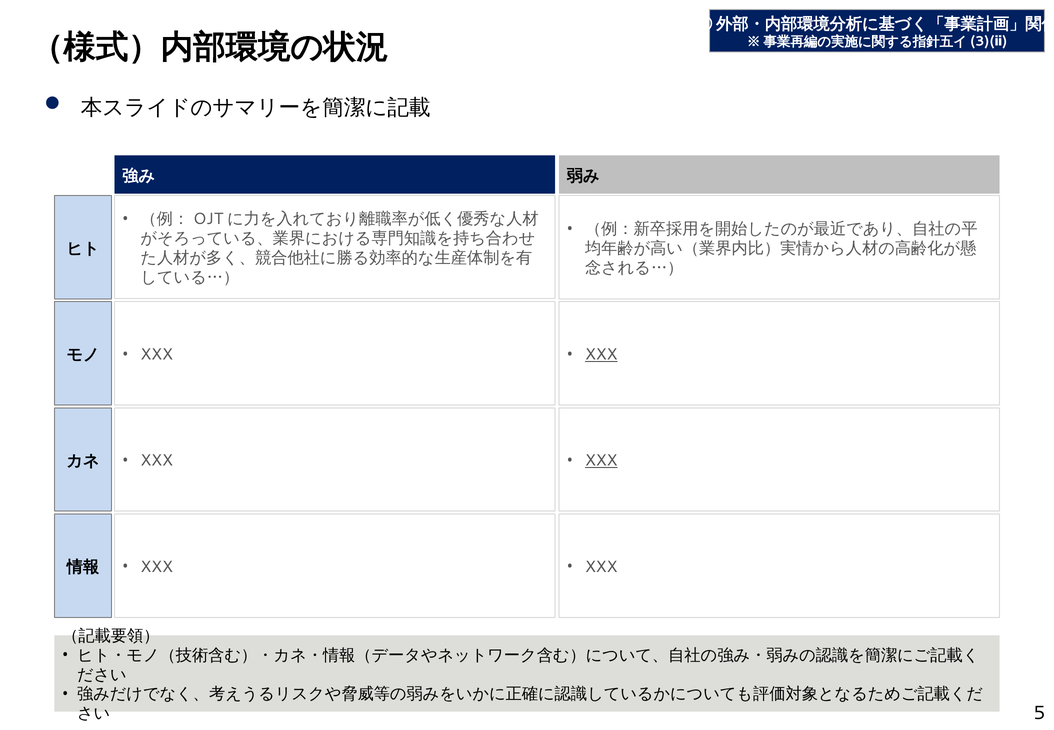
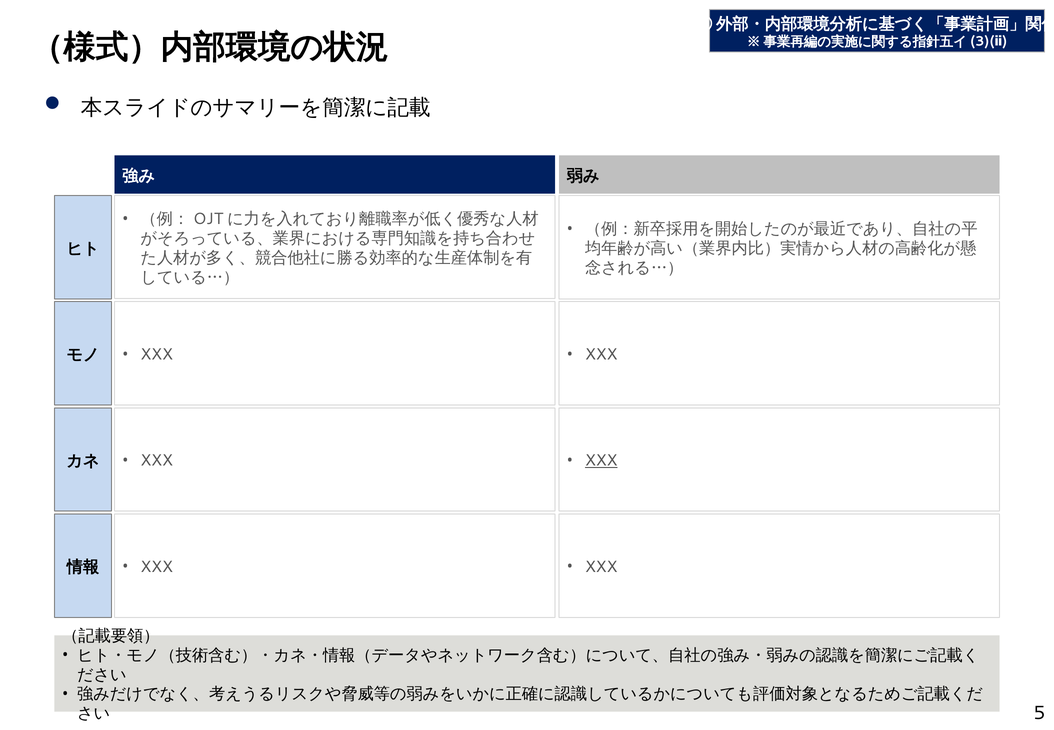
XXX at (601, 354) underline: present -> none
